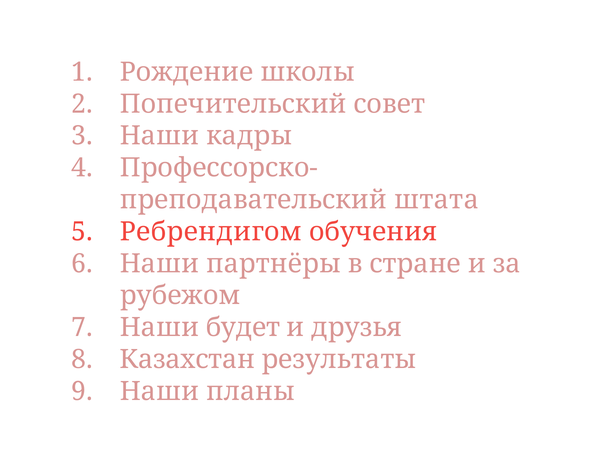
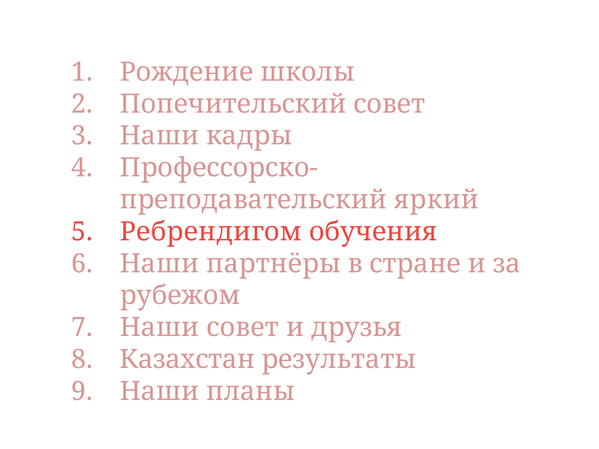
штата: штата -> яркий
Наши будет: будет -> совет
